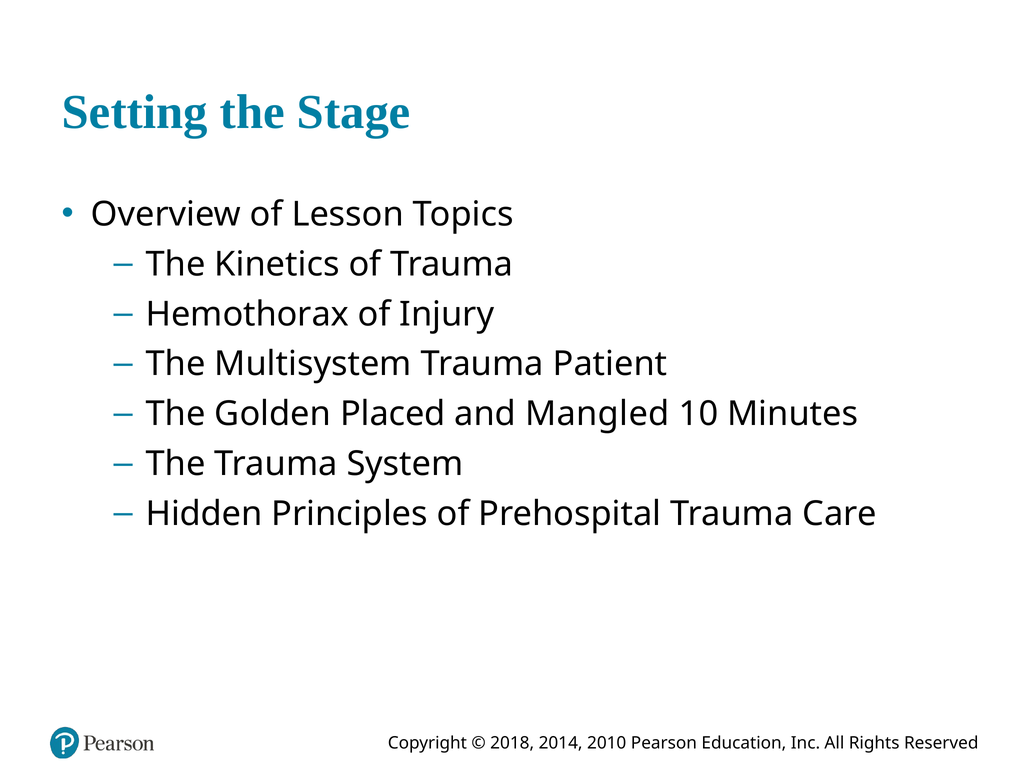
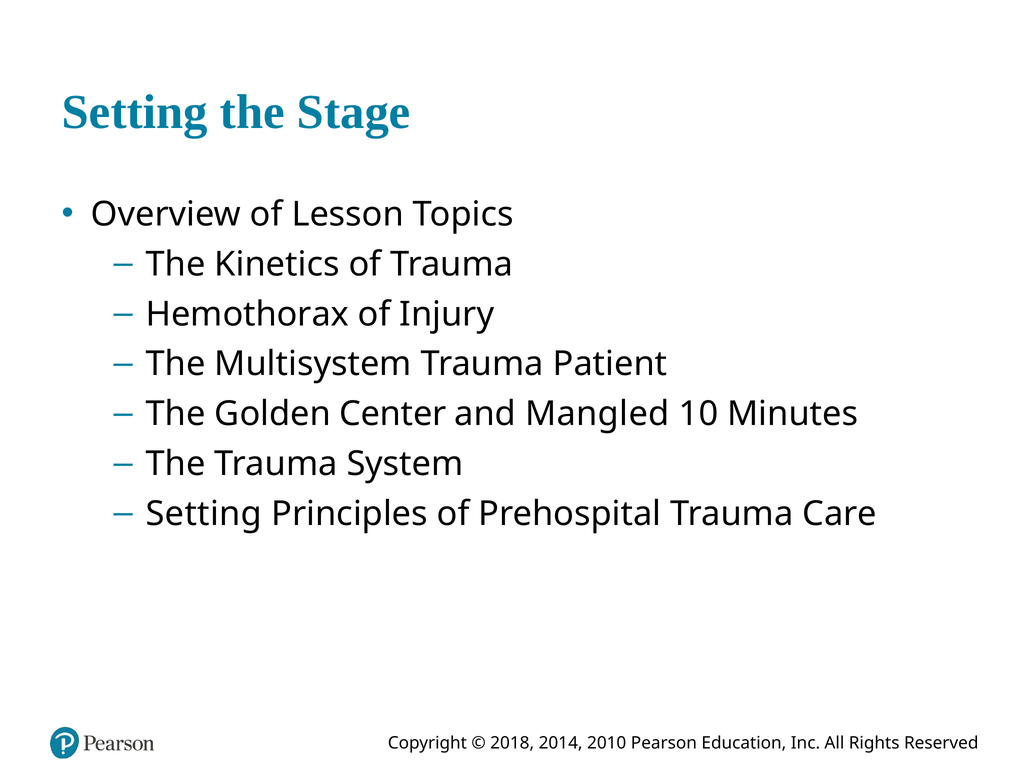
Placed: Placed -> Center
Hidden at (204, 514): Hidden -> Setting
